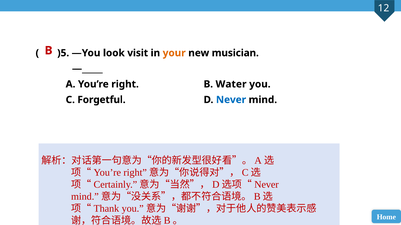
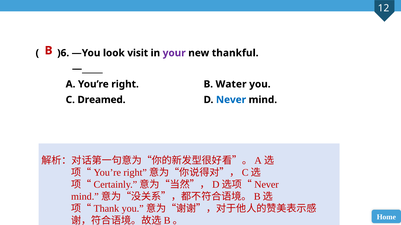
)5: )5 -> )6
your colour: orange -> purple
musician: musician -> thankful
Forgetful: Forgetful -> Dreamed
